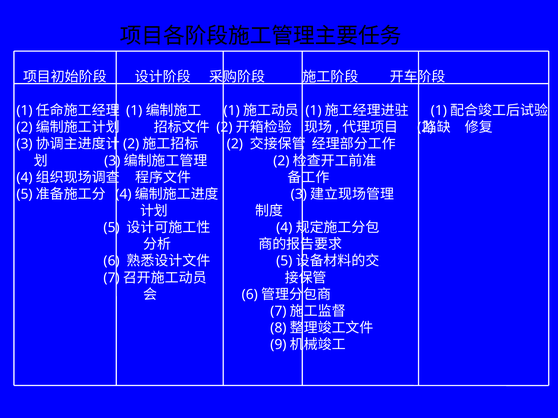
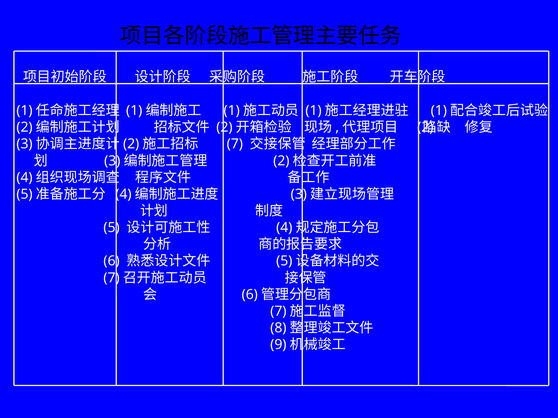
2 at (235, 144): 2 -> 7
